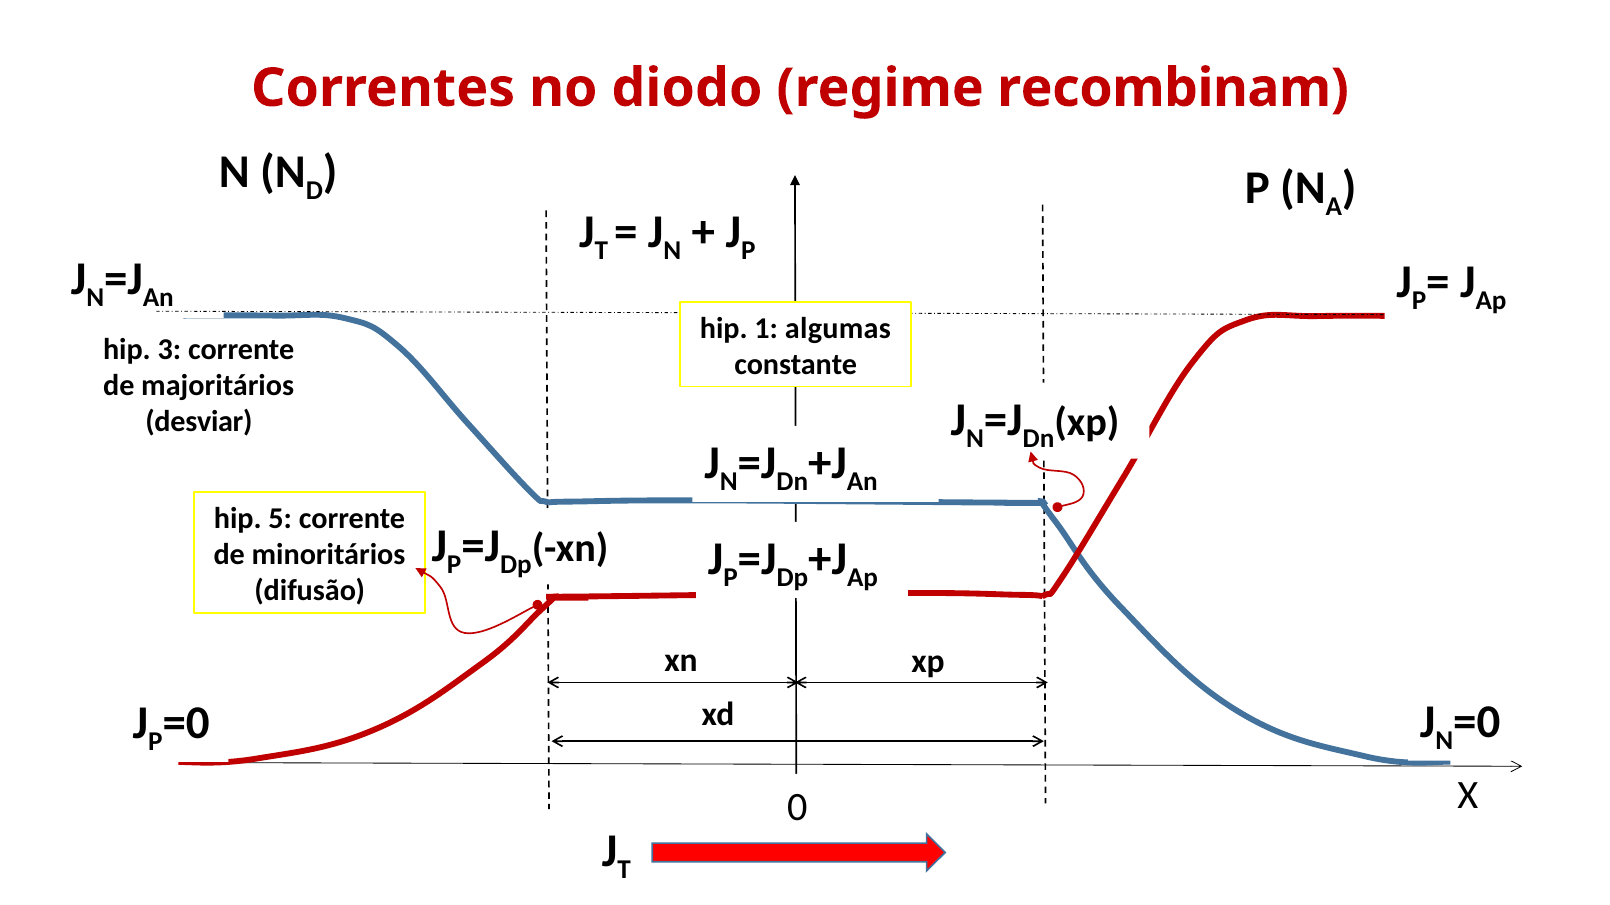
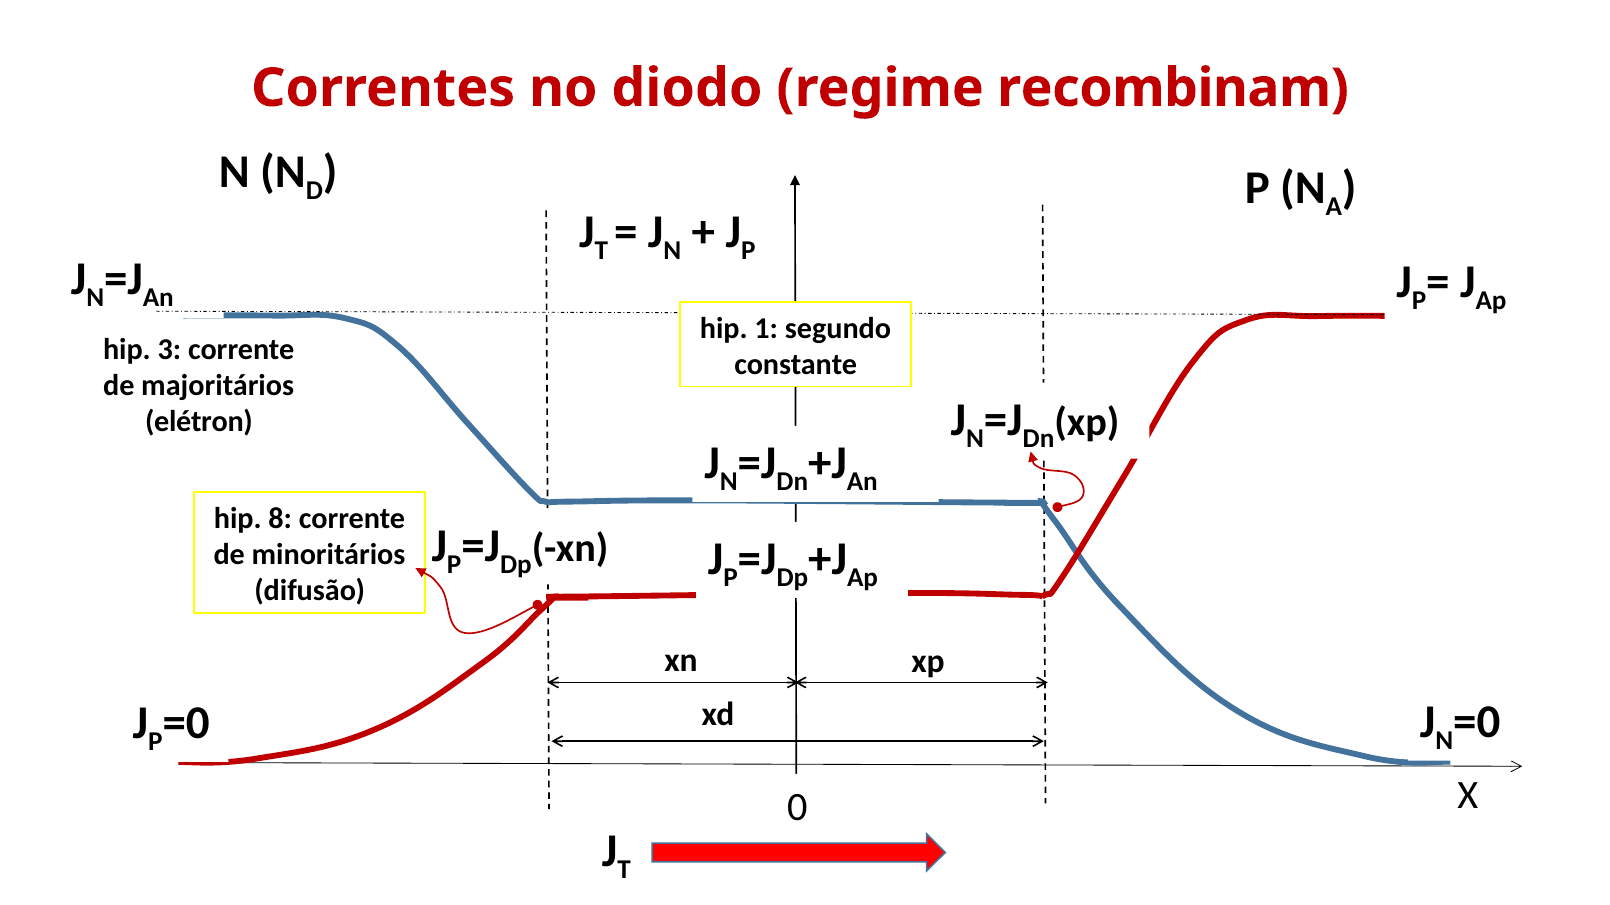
algumas: algumas -> segundo
desviar: desviar -> elétron
5: 5 -> 8
